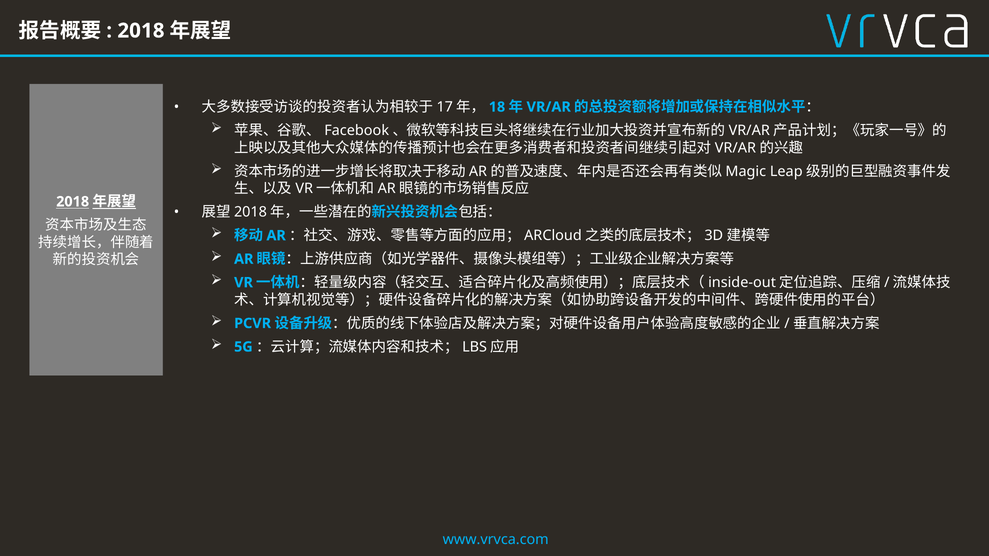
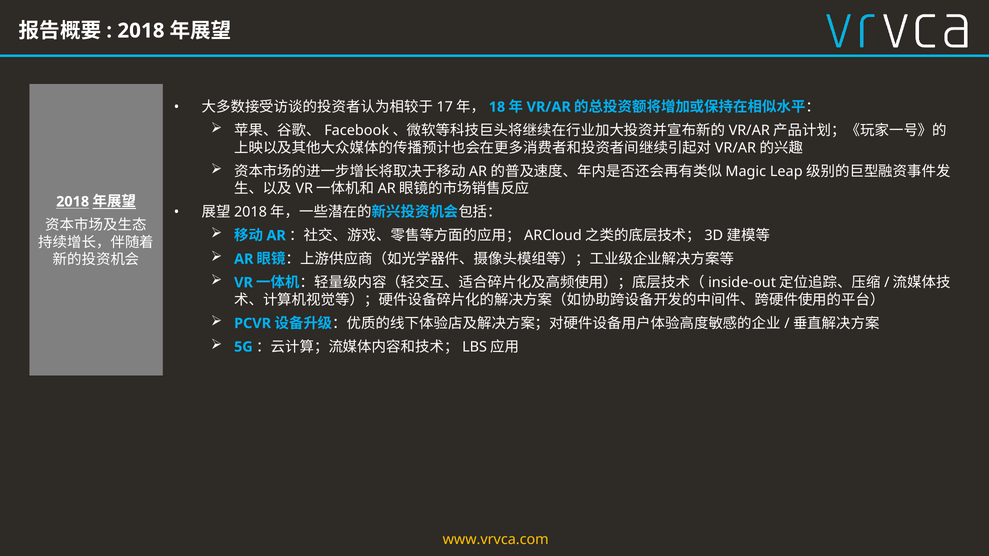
www.vrvca.com colour: light blue -> yellow
